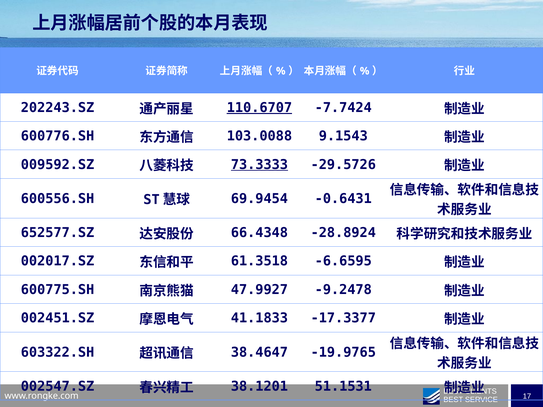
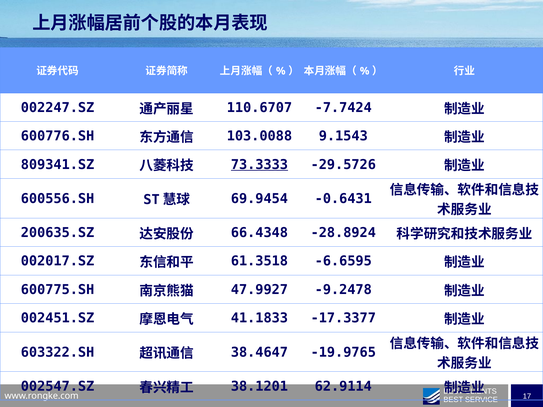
202243.SZ: 202243.SZ -> 002247.SZ
110.6707 underline: present -> none
009592.SZ: 009592.SZ -> 809341.SZ
652577.SZ: 652577.SZ -> 200635.SZ
51.1531: 51.1531 -> 62.9114
